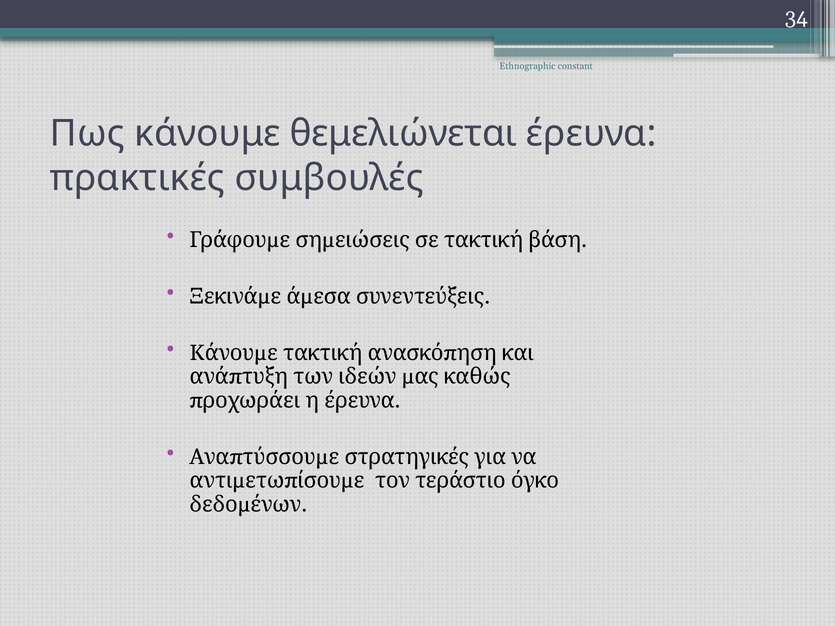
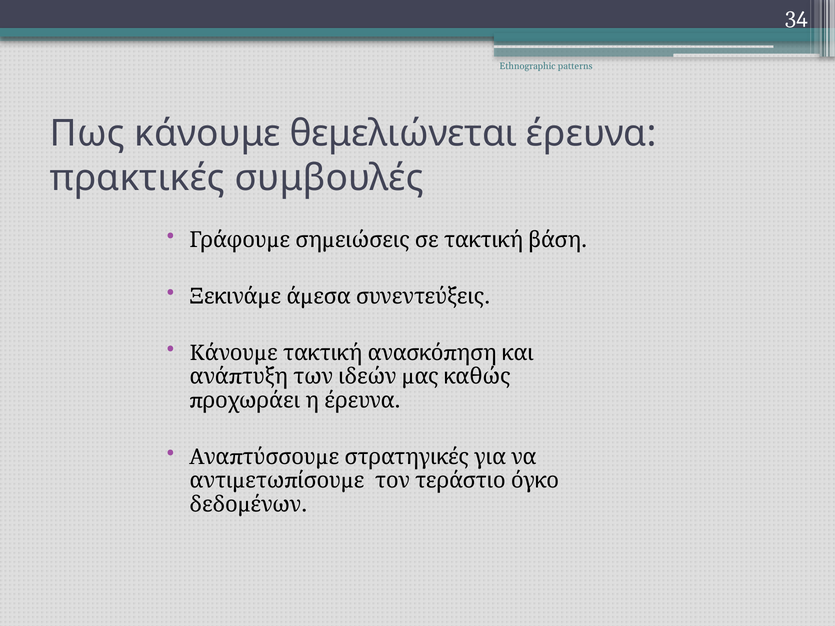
constant: constant -> patterns
